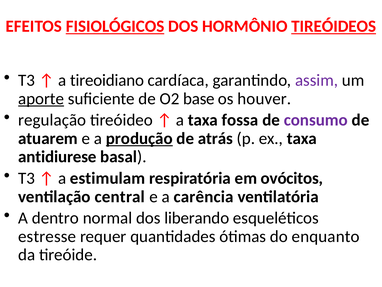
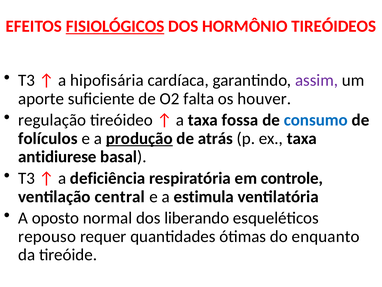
TIREÓIDEOS underline: present -> none
tireoidiano: tireoidiano -> hipofisária
aporte underline: present -> none
base: base -> falta
consumo colour: purple -> blue
atuarem: atuarem -> folículos
estimulam: estimulam -> deficiência
ovócitos: ovócitos -> controle
carência: carência -> estimula
dentro: dentro -> oposto
estresse: estresse -> repouso
